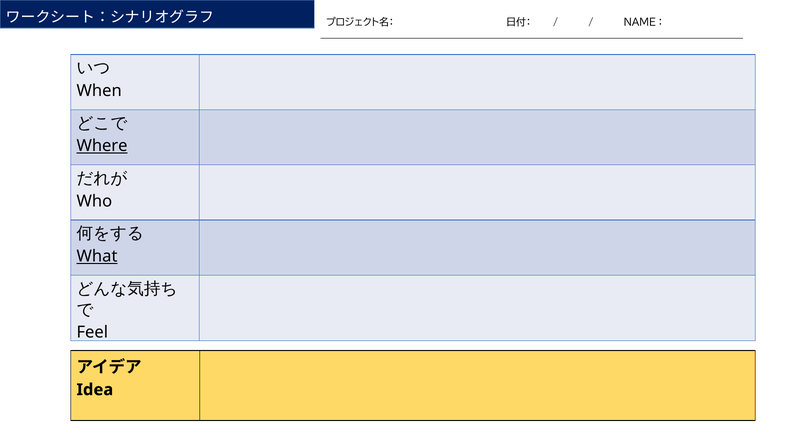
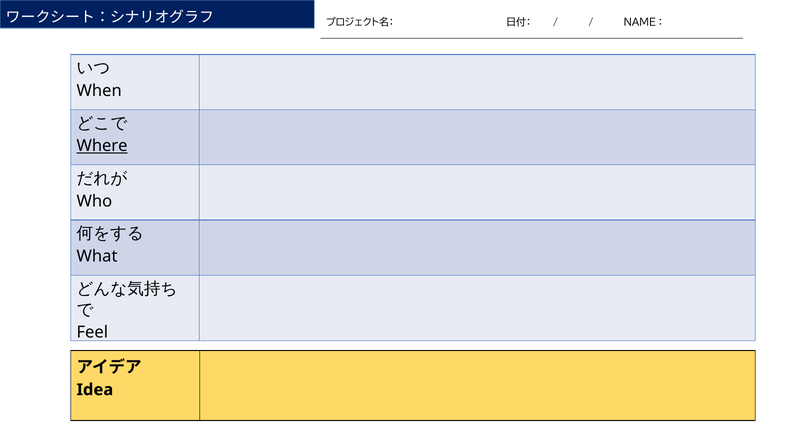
What underline: present -> none
